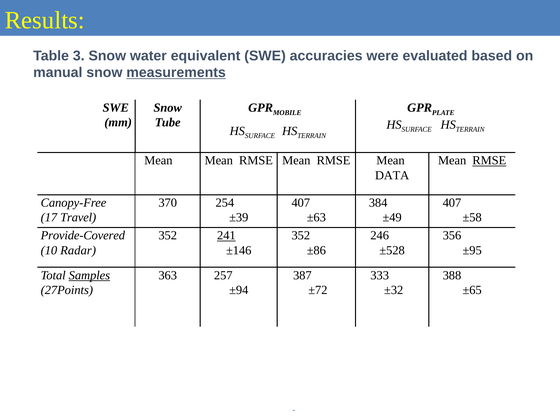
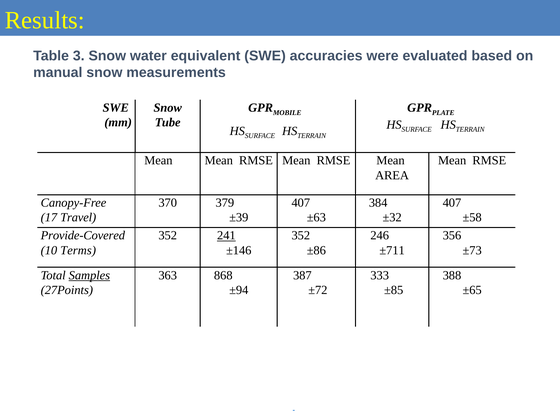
measurements underline: present -> none
RMSE at (489, 161) underline: present -> none
DATA: DATA -> AREA
254: 254 -> 379
±49: ±49 -> ±32
Radar: Radar -> Terms
±528: ±528 -> ±711
±95: ±95 -> ±73
257: 257 -> 868
±32: ±32 -> ±85
